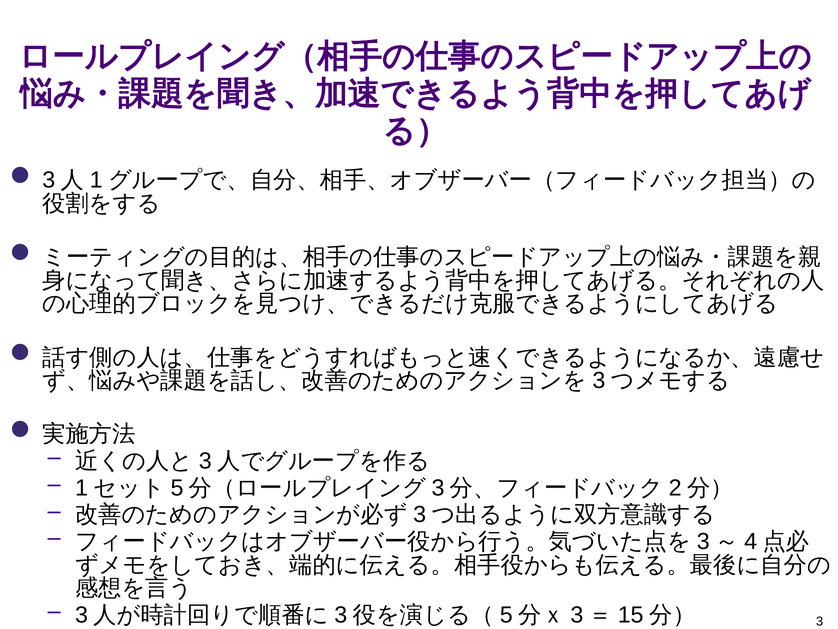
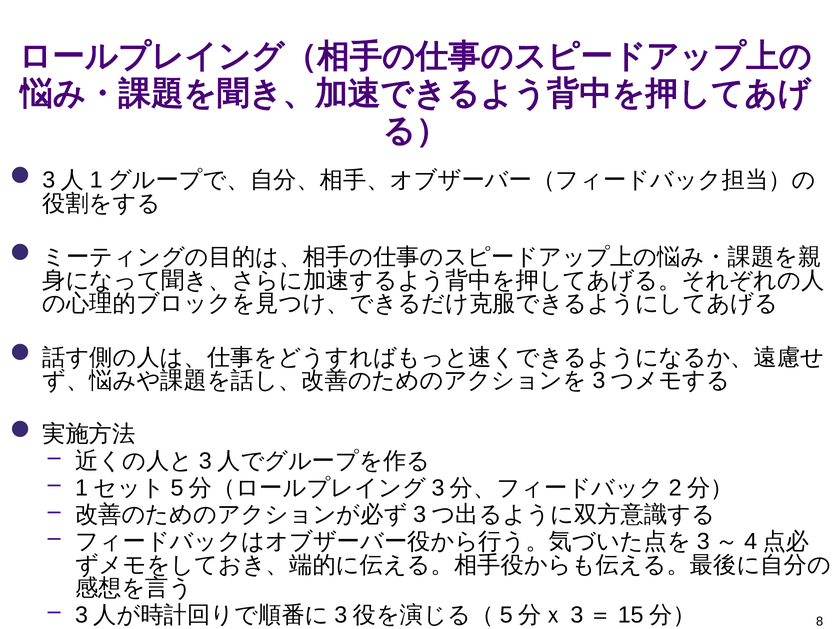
3: 3 -> 8
